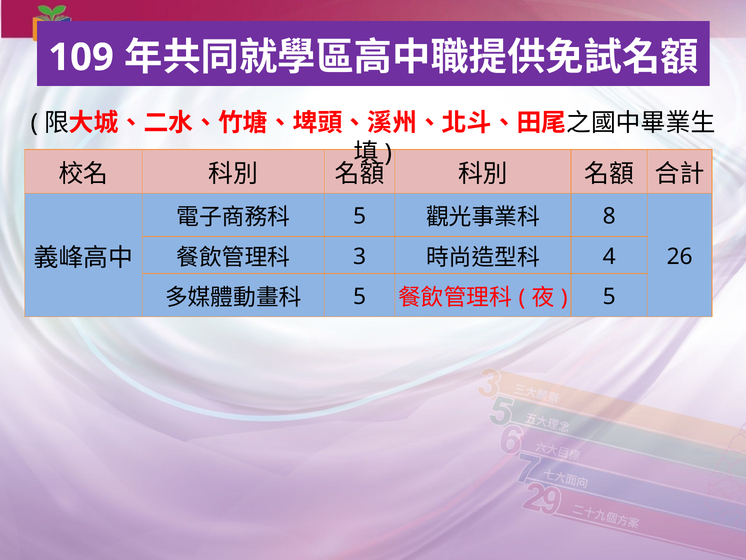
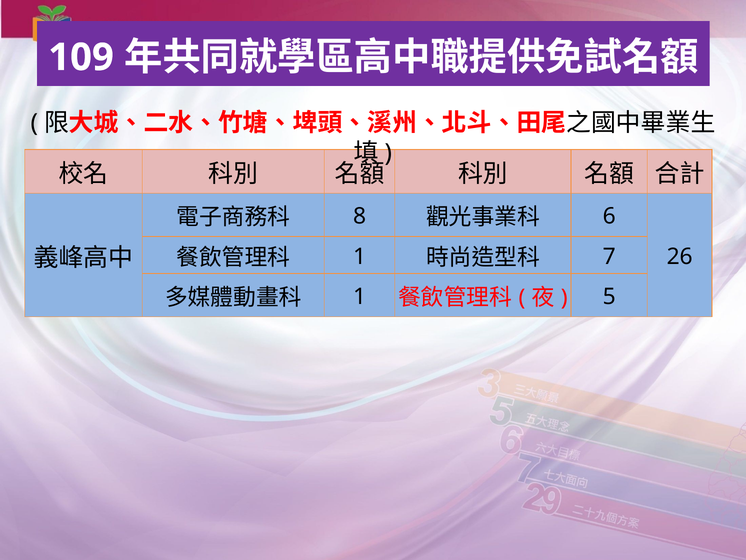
5 at (360, 216): 5 -> 8
8: 8 -> 6
3 at (360, 256): 3 -> 1
4: 4 -> 7
5 at (360, 296): 5 -> 1
